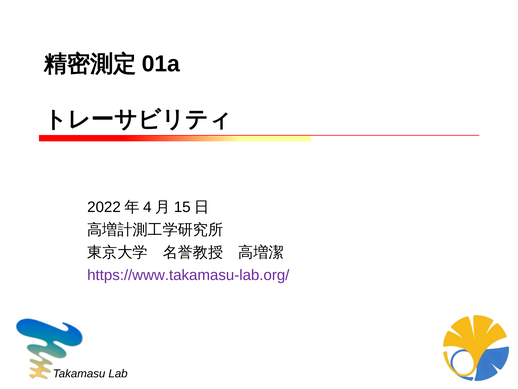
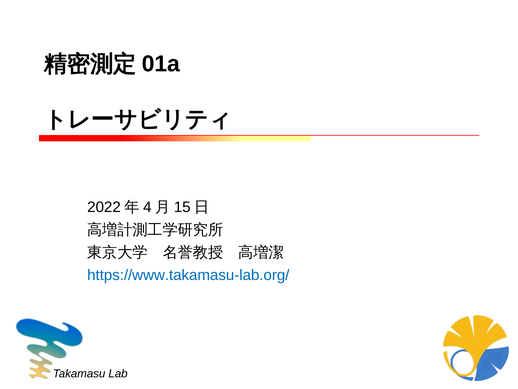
https://www.takamasu-lab.org/ colour: purple -> blue
